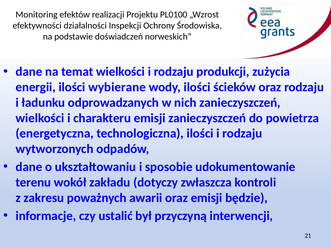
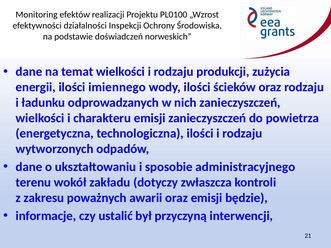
wybierane: wybierane -> imiennego
udokumentowanie: udokumentowanie -> administracyjnego
